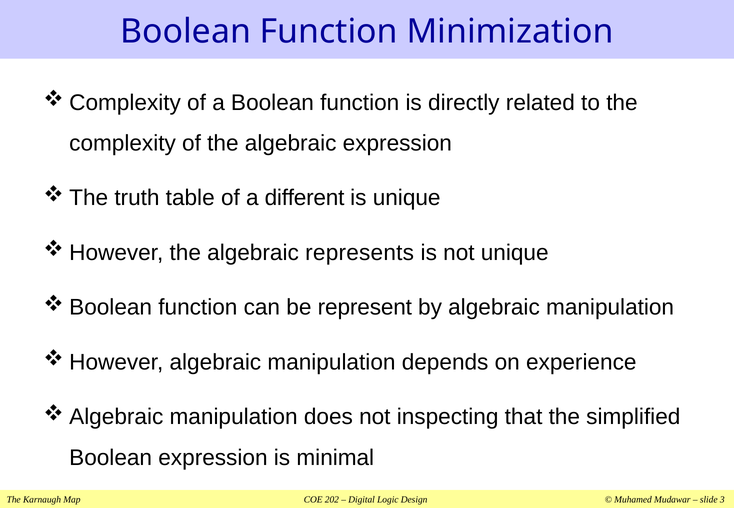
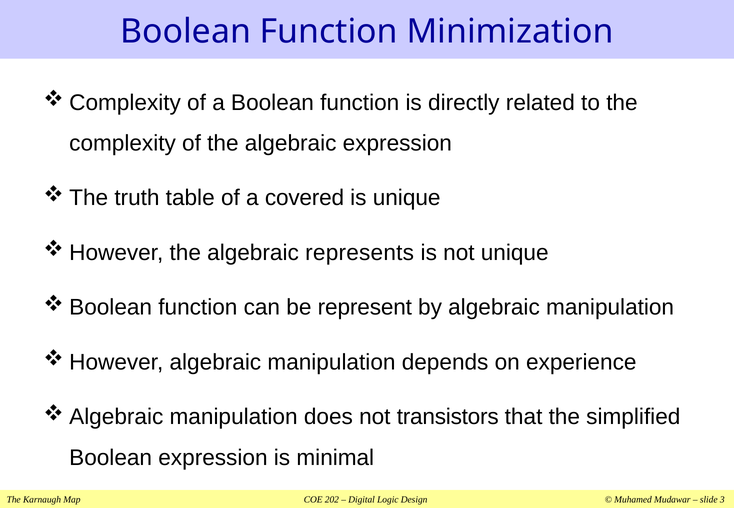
different: different -> covered
inspecting: inspecting -> transistors
